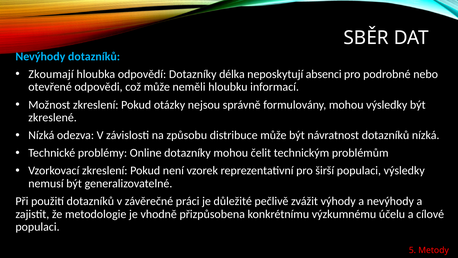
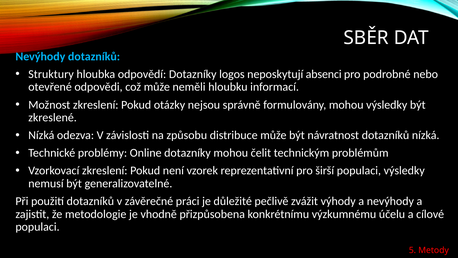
Zkoumají: Zkoumají -> Struktury
délka: délka -> logos
